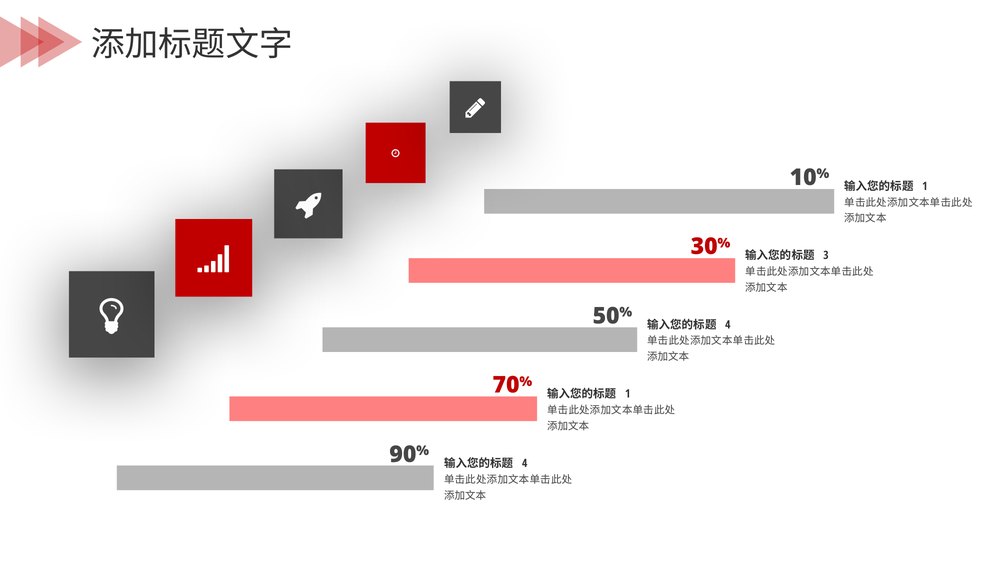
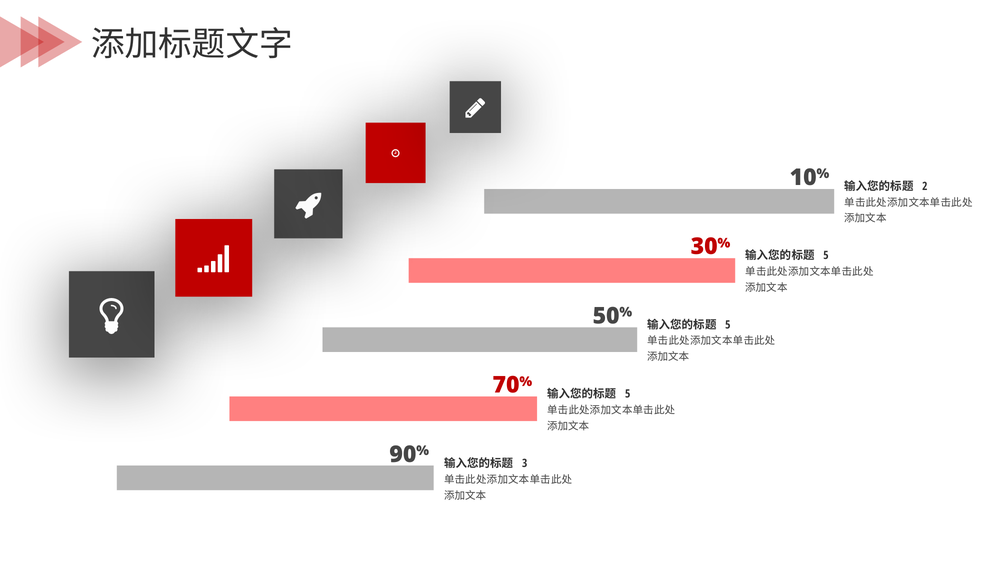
1 at (925, 186): 1 -> 2
3 at (826, 255): 3 -> 5
4 at (728, 324): 4 -> 5
1 at (628, 394): 1 -> 5
4 at (525, 463): 4 -> 3
